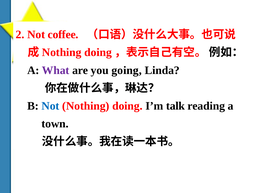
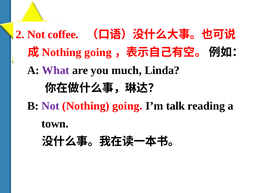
doing at (98, 53): doing -> going
going: going -> much
Not at (50, 106) colour: blue -> purple
doing at (127, 106): doing -> going
